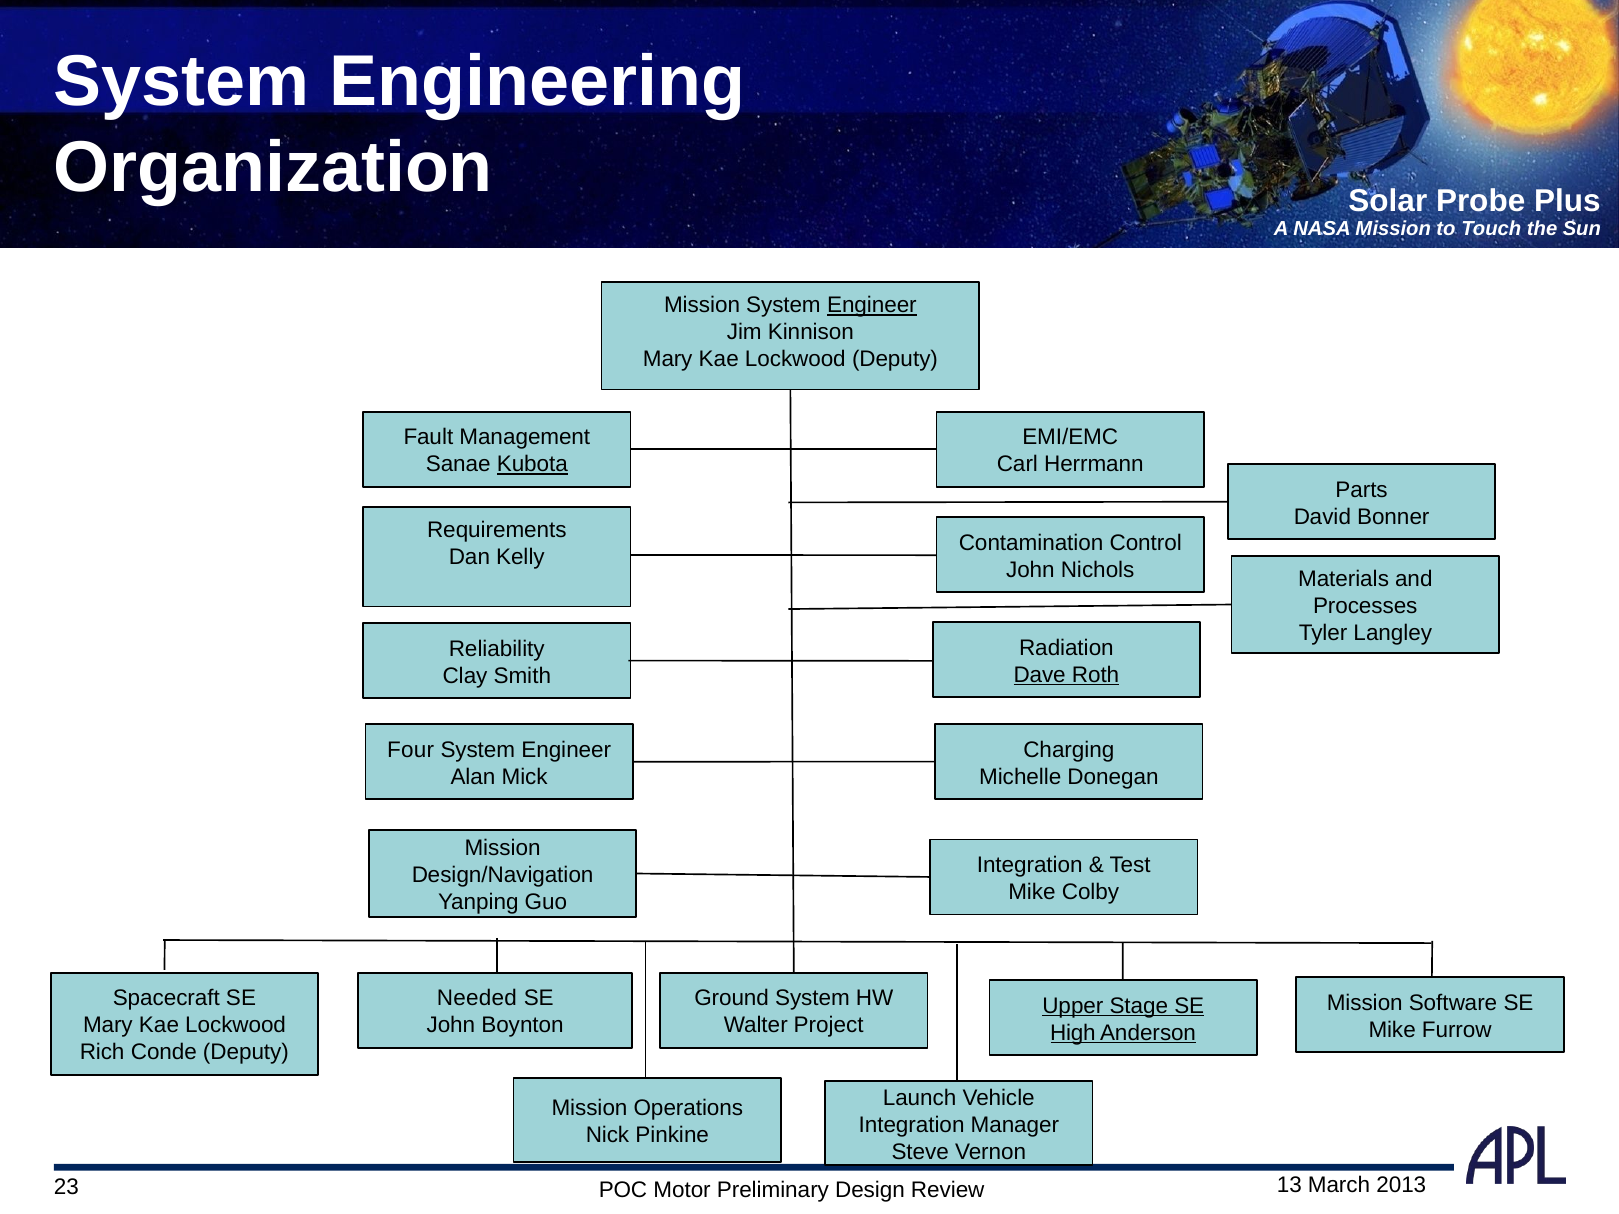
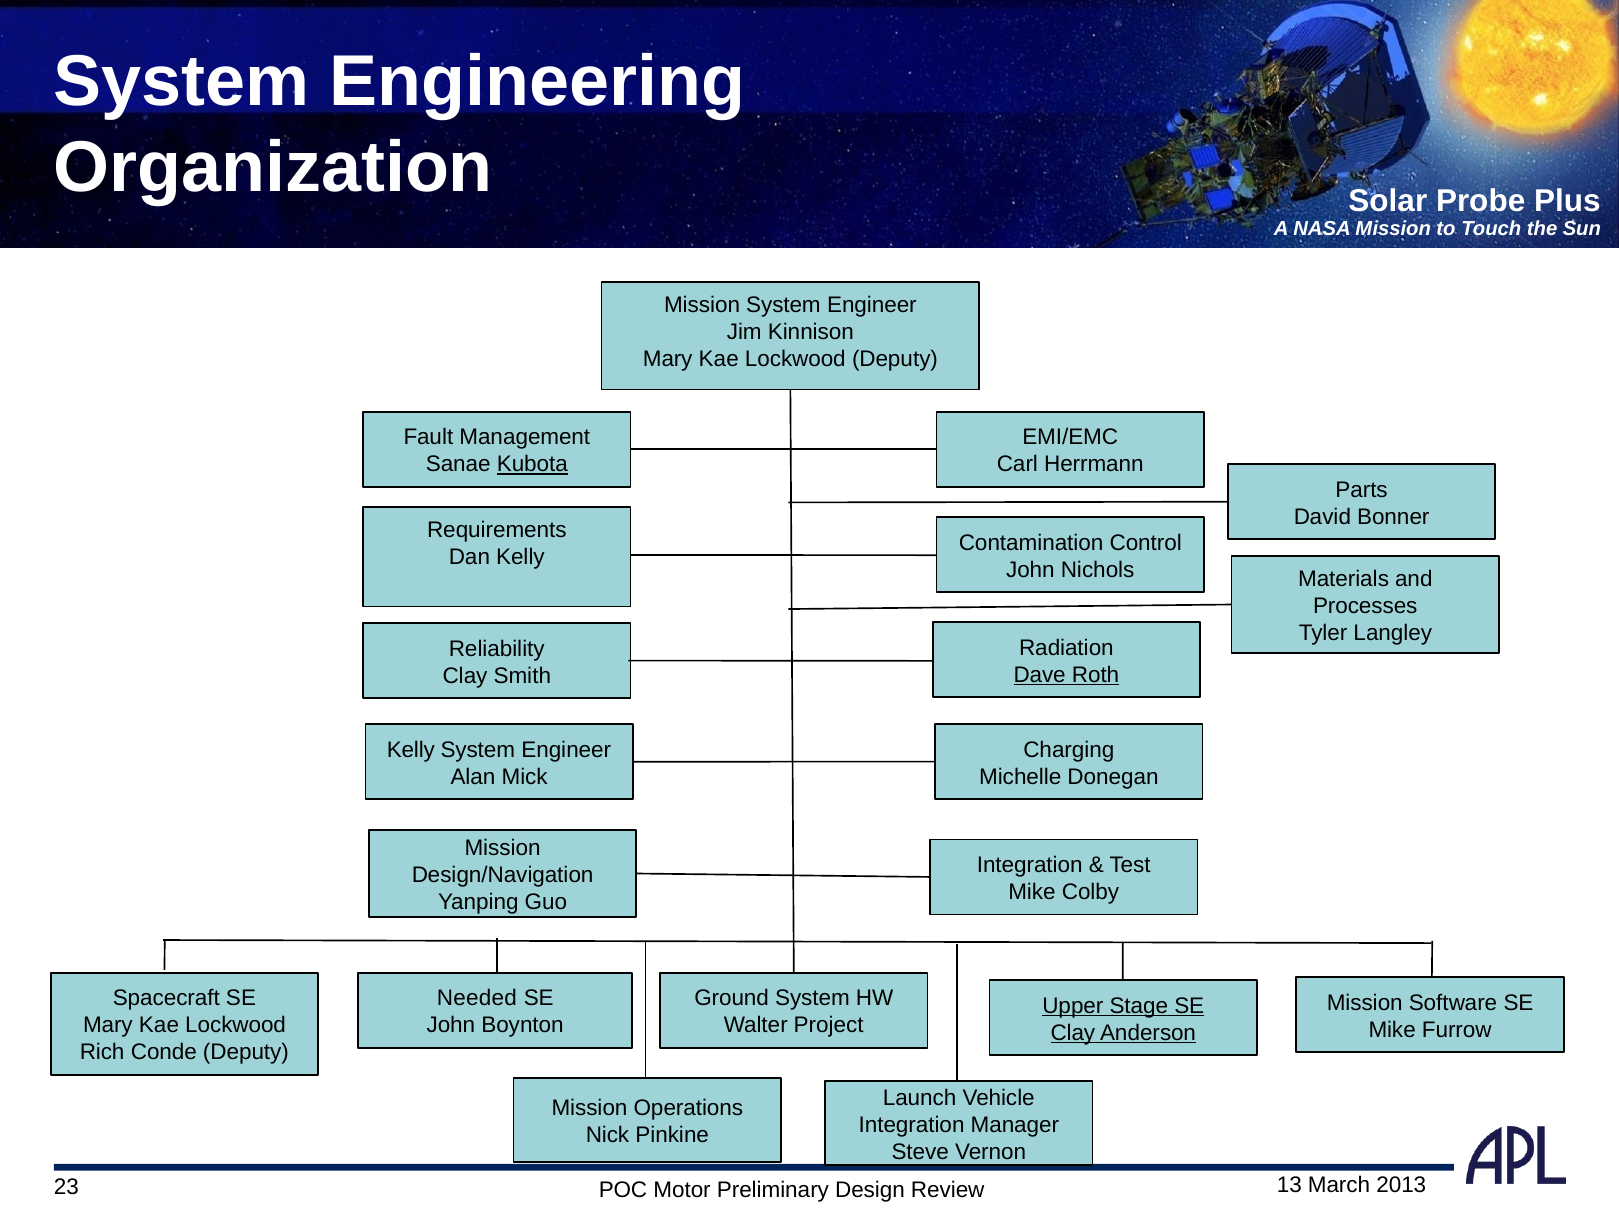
Engineer at (872, 305) underline: present -> none
Four at (411, 750): Four -> Kelly
High at (1073, 1033): High -> Clay
